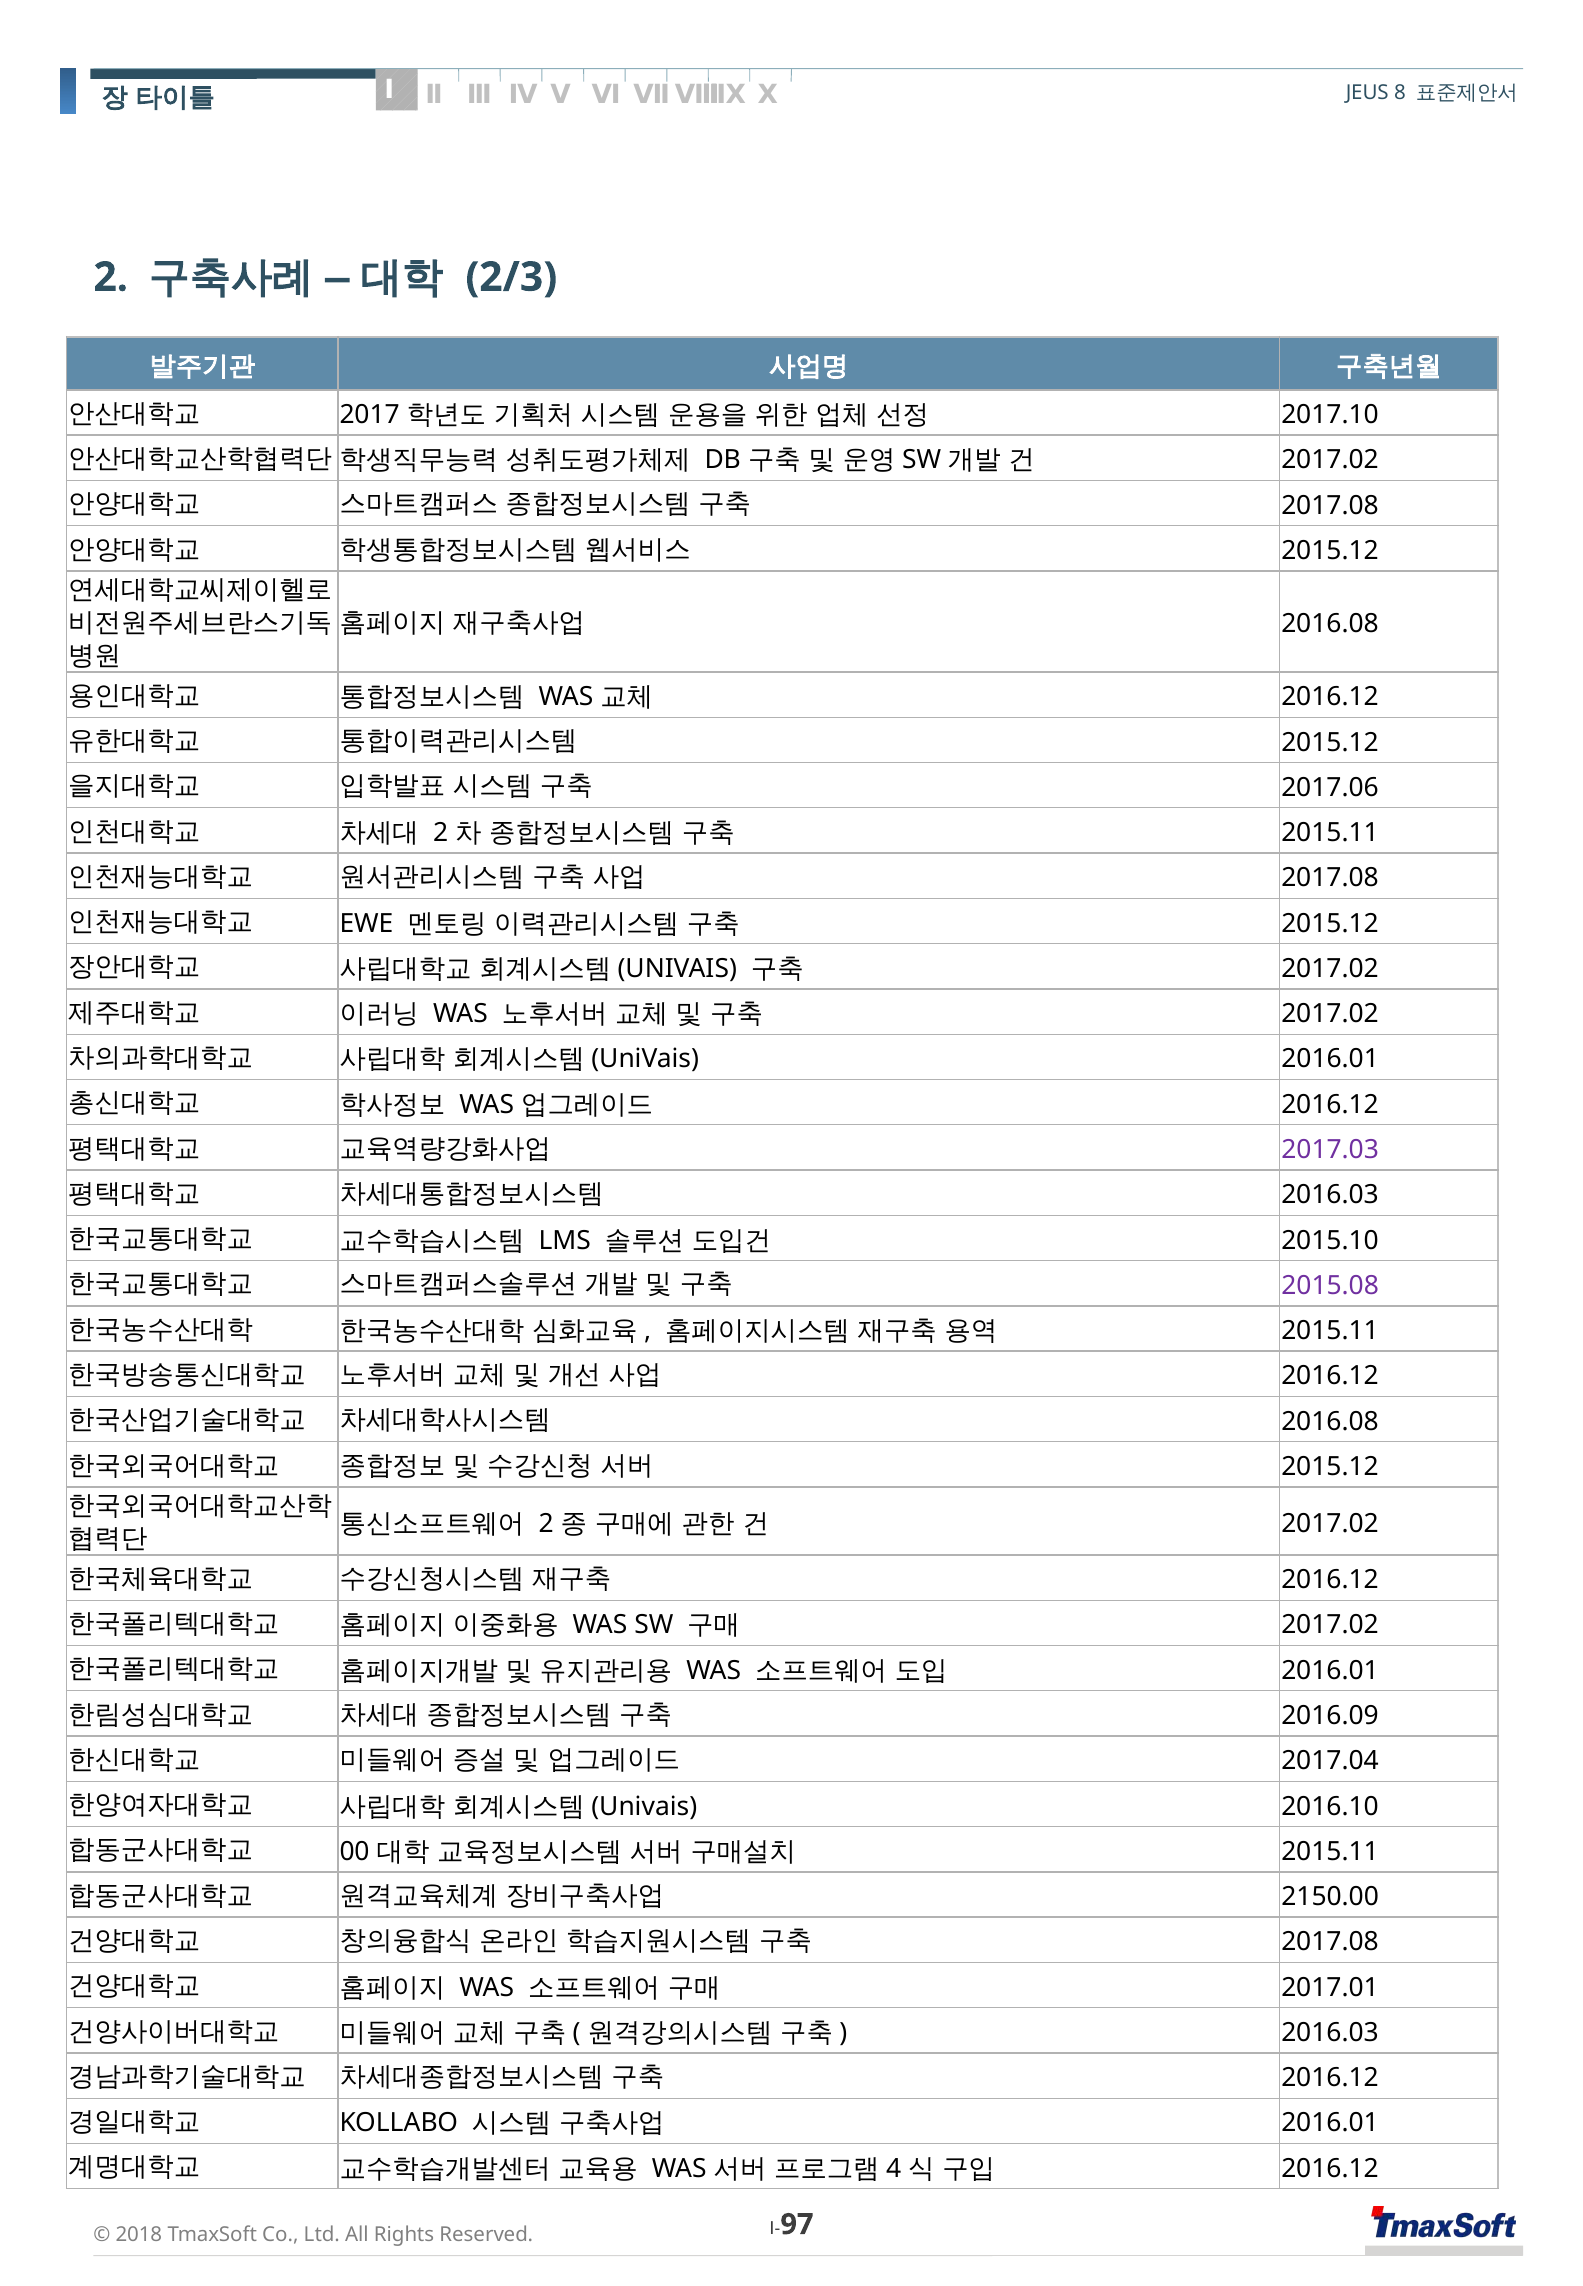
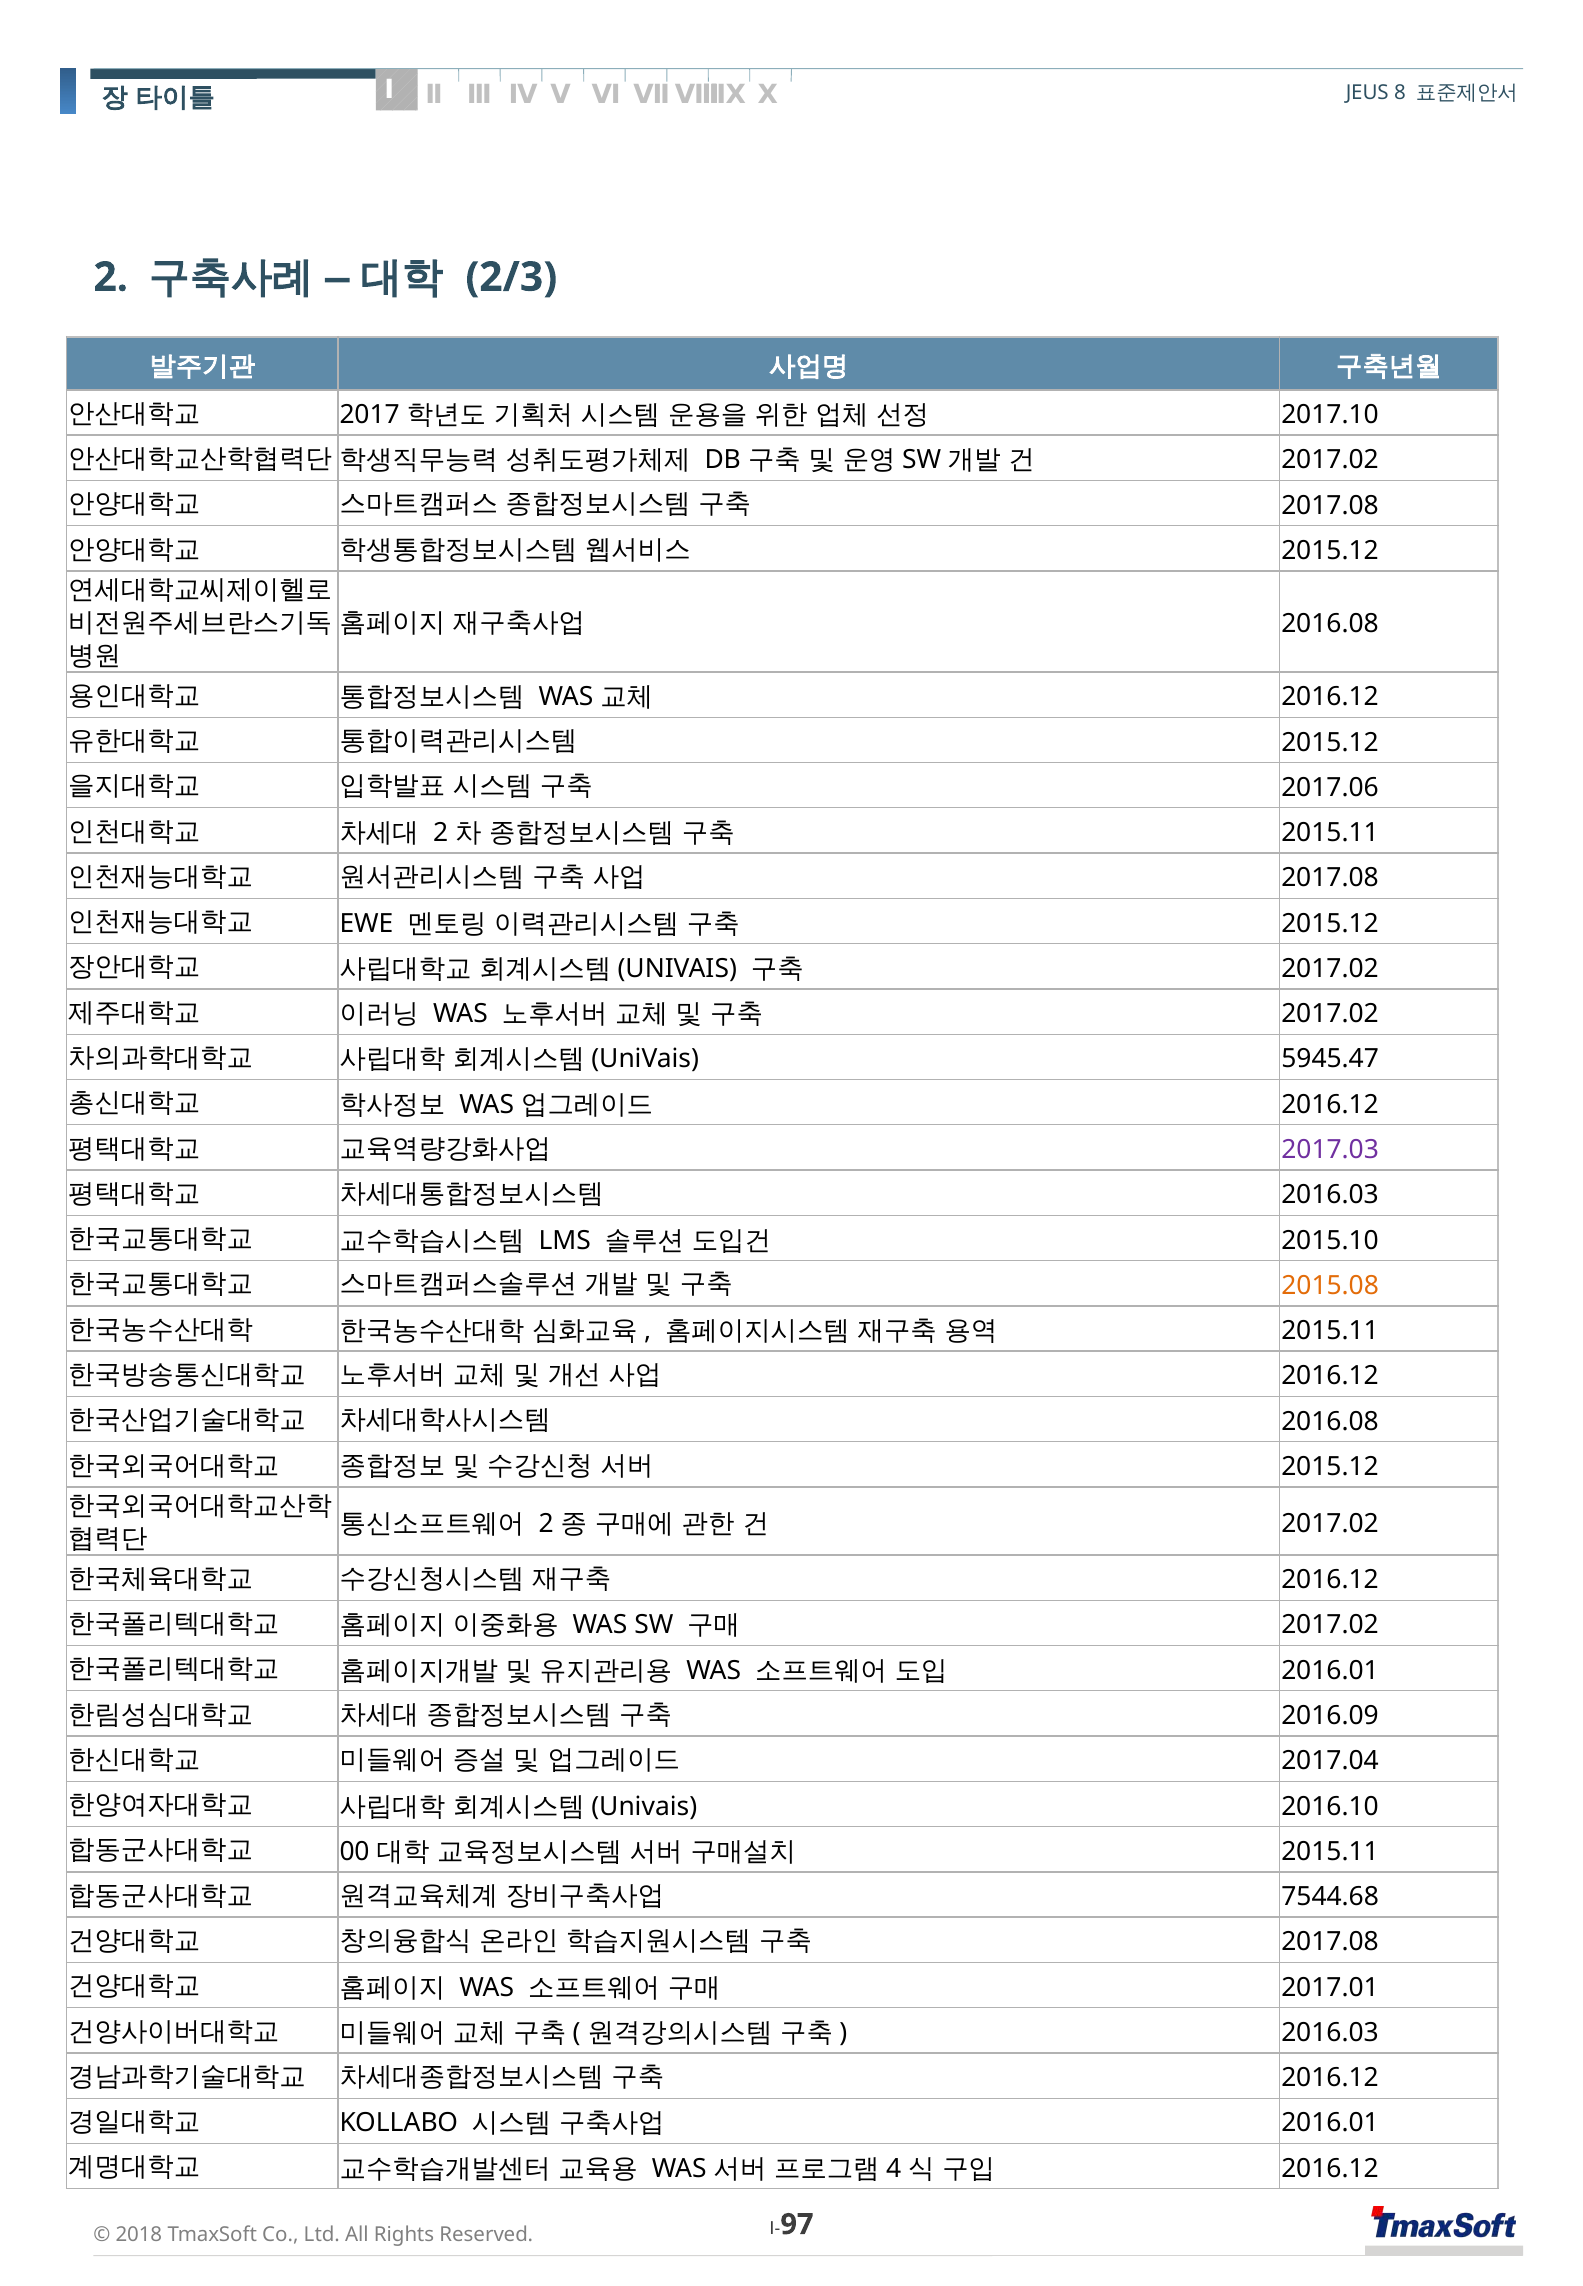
2016.01 at (1330, 1059): 2016.01 -> 5945.47
2015.08 colour: purple -> orange
2150.00: 2150.00 -> 7544.68
